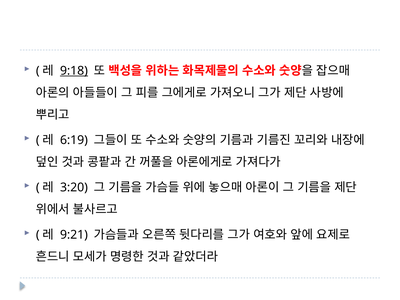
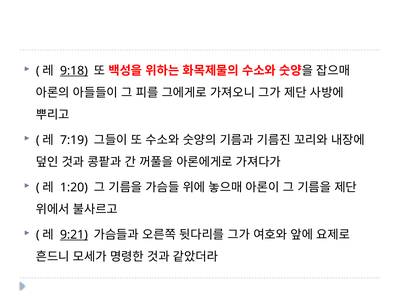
6:19: 6:19 -> 7:19
3:20: 3:20 -> 1:20
9:21 underline: none -> present
